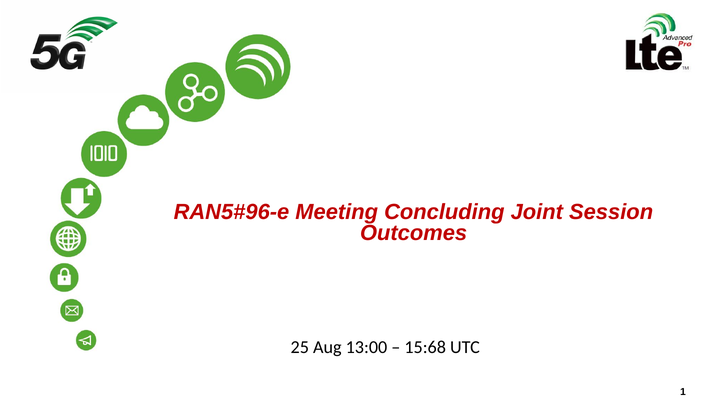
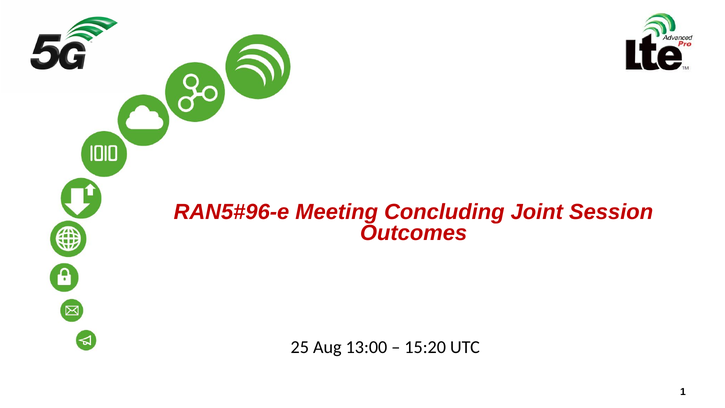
15:68: 15:68 -> 15:20
